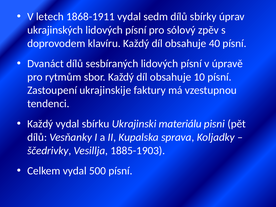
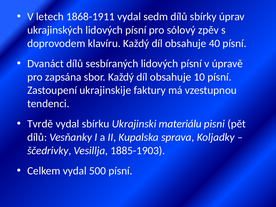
rytmům: rytmům -> zapsána
Každý at (40, 124): Každý -> Tvrdě
